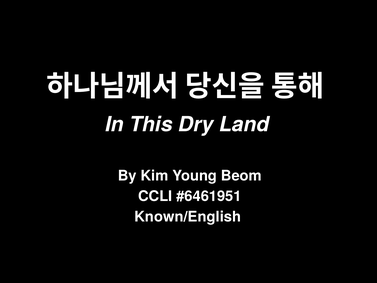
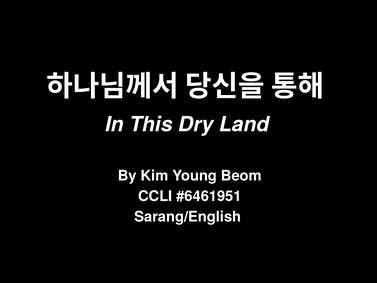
Known/English: Known/English -> Sarang/English
